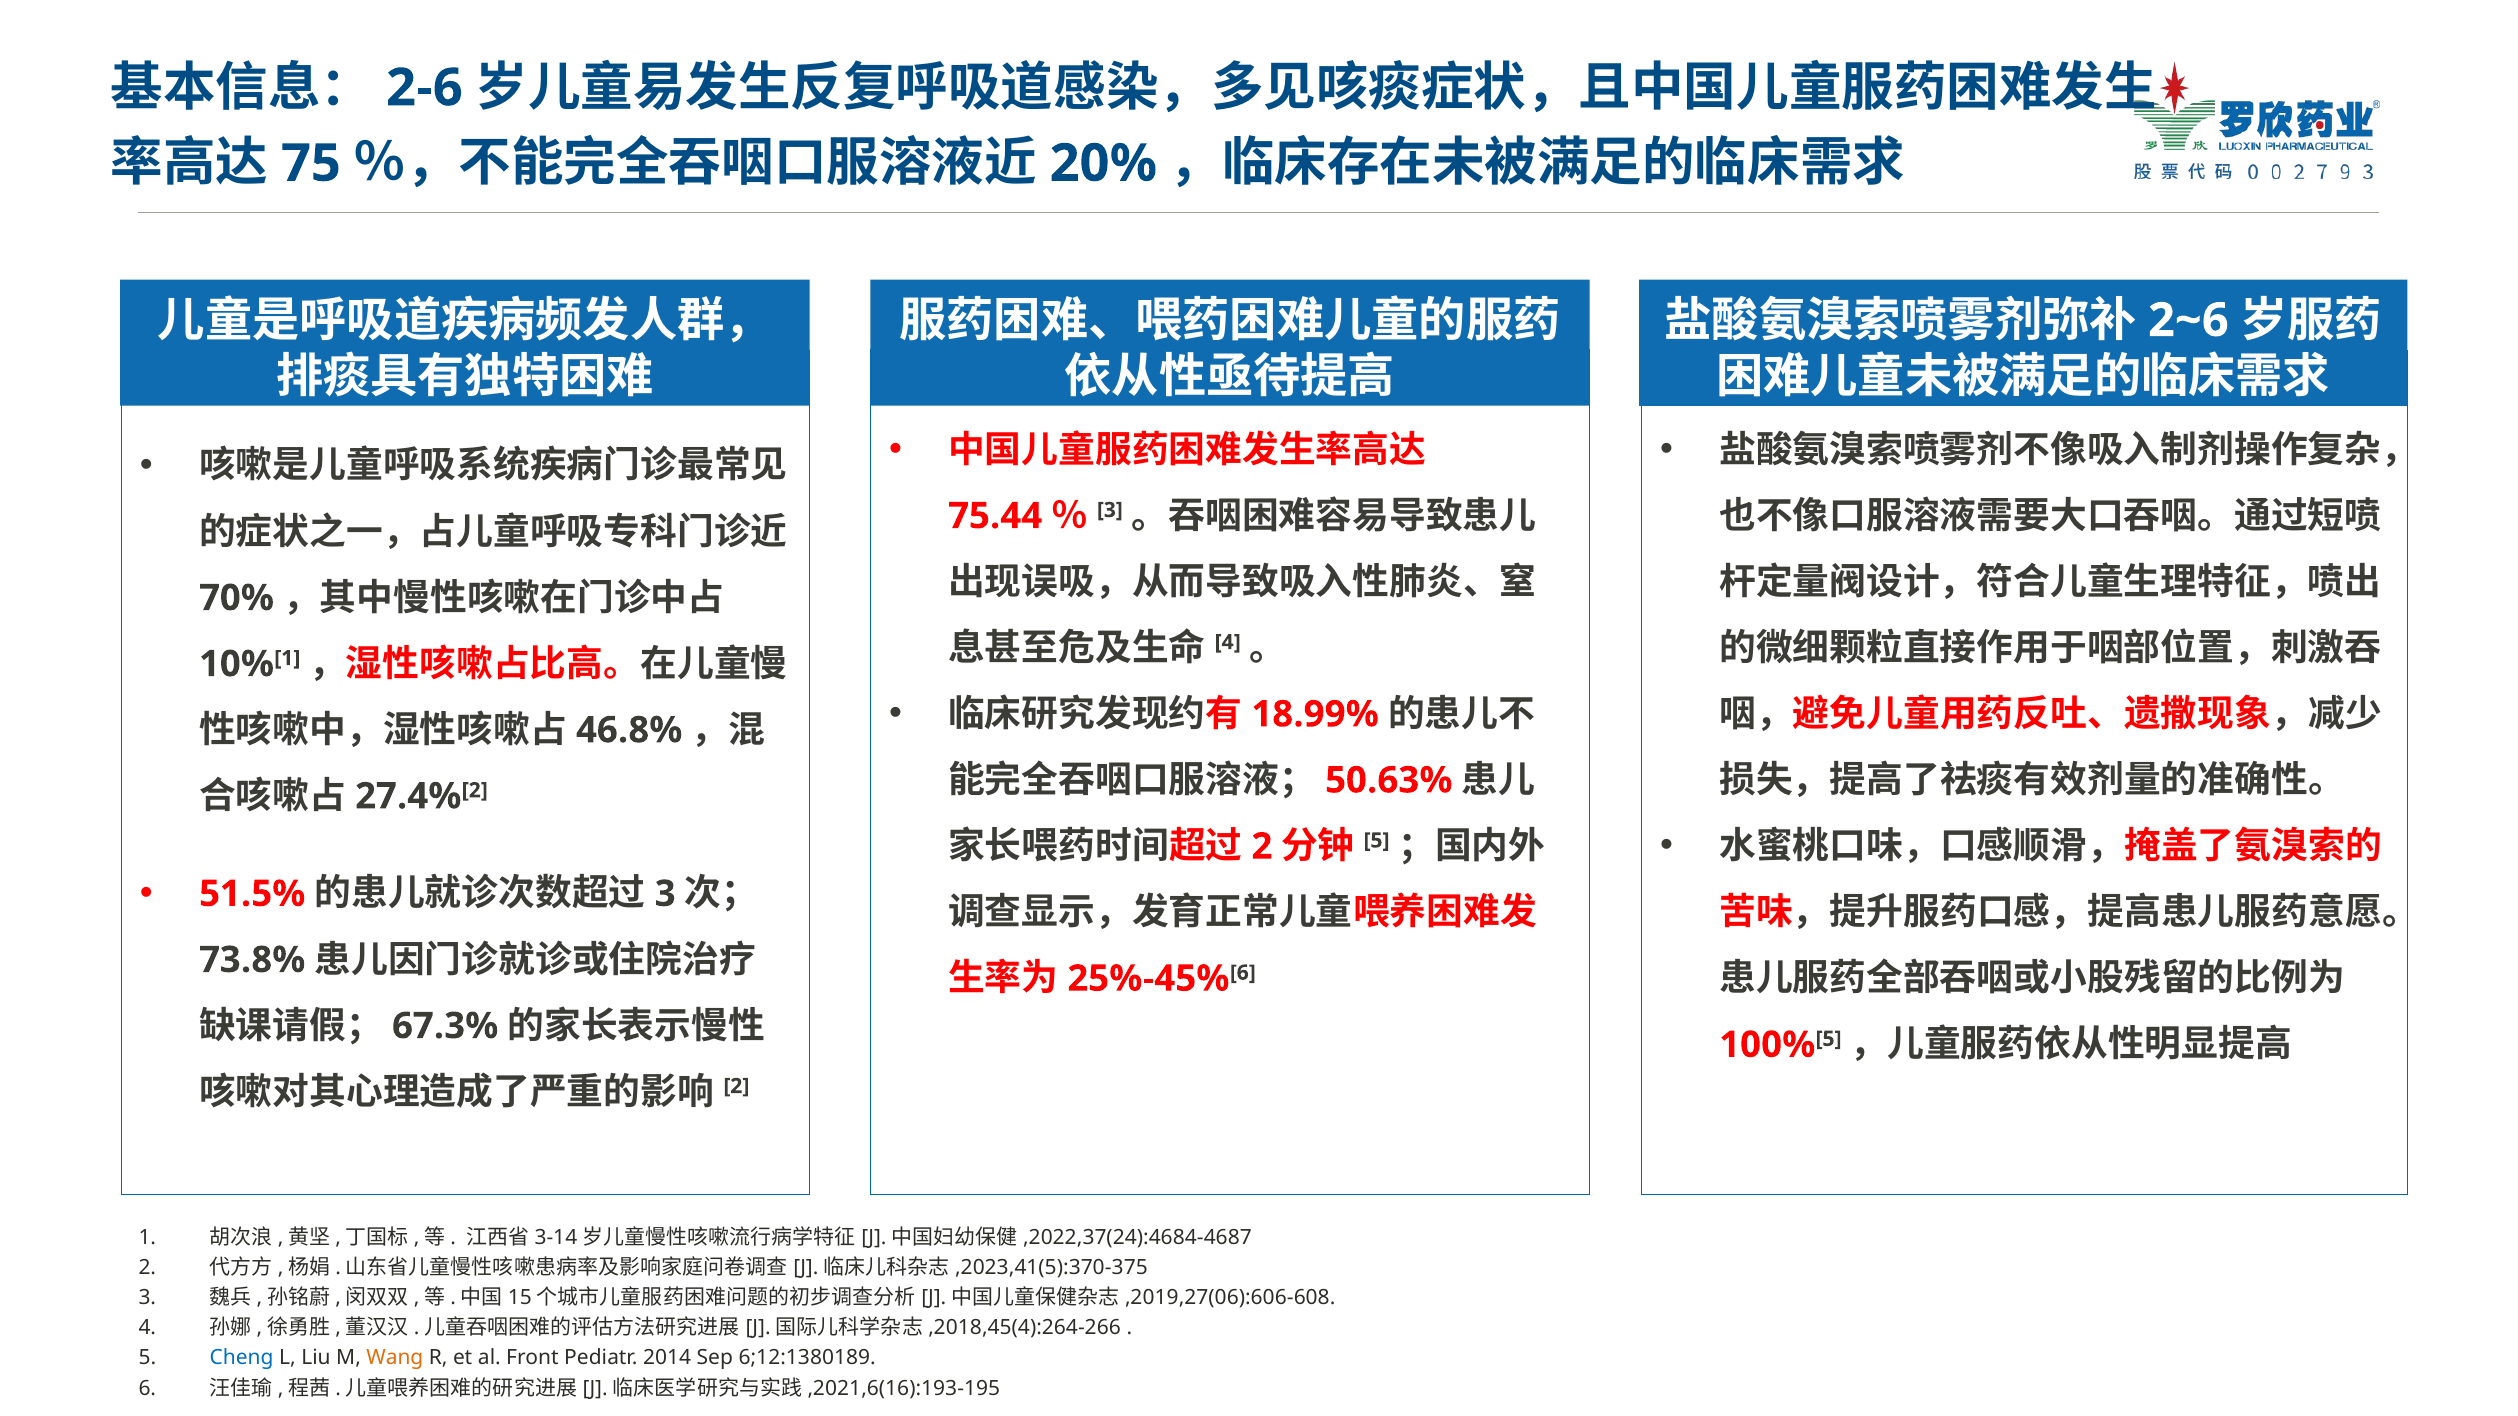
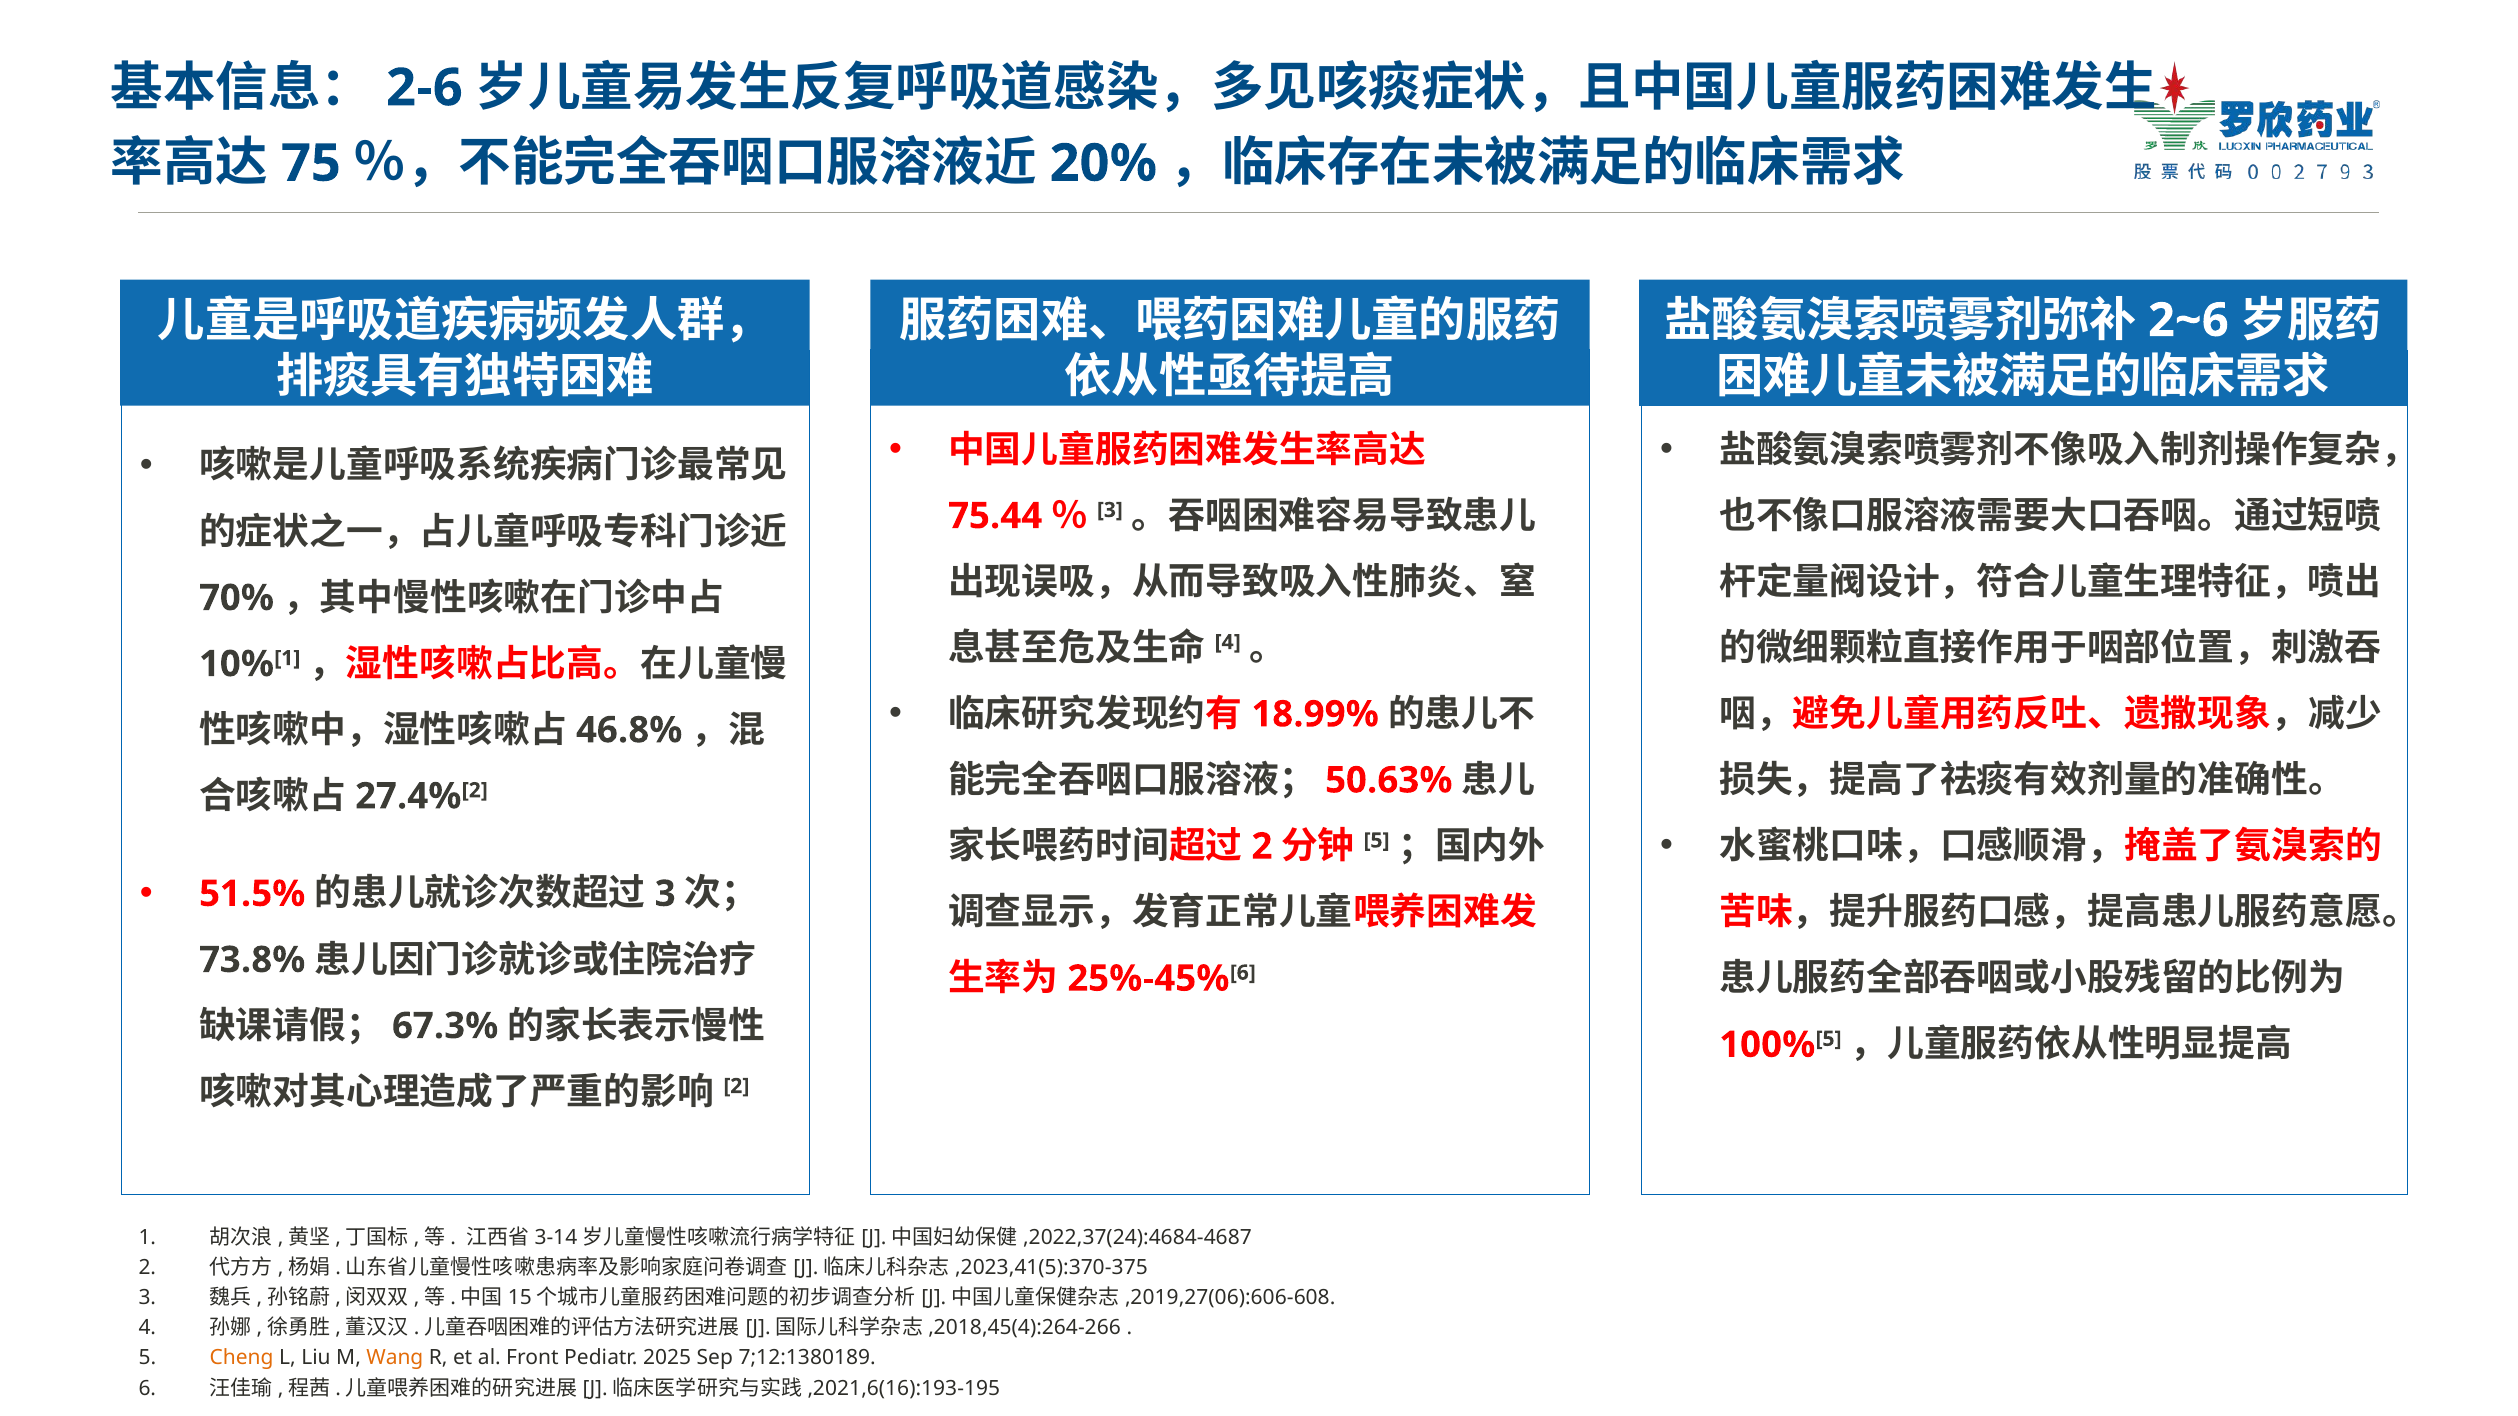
Cheng colour: blue -> orange
2014: 2014 -> 2025
6;12:1380189: 6;12:1380189 -> 7;12:1380189
